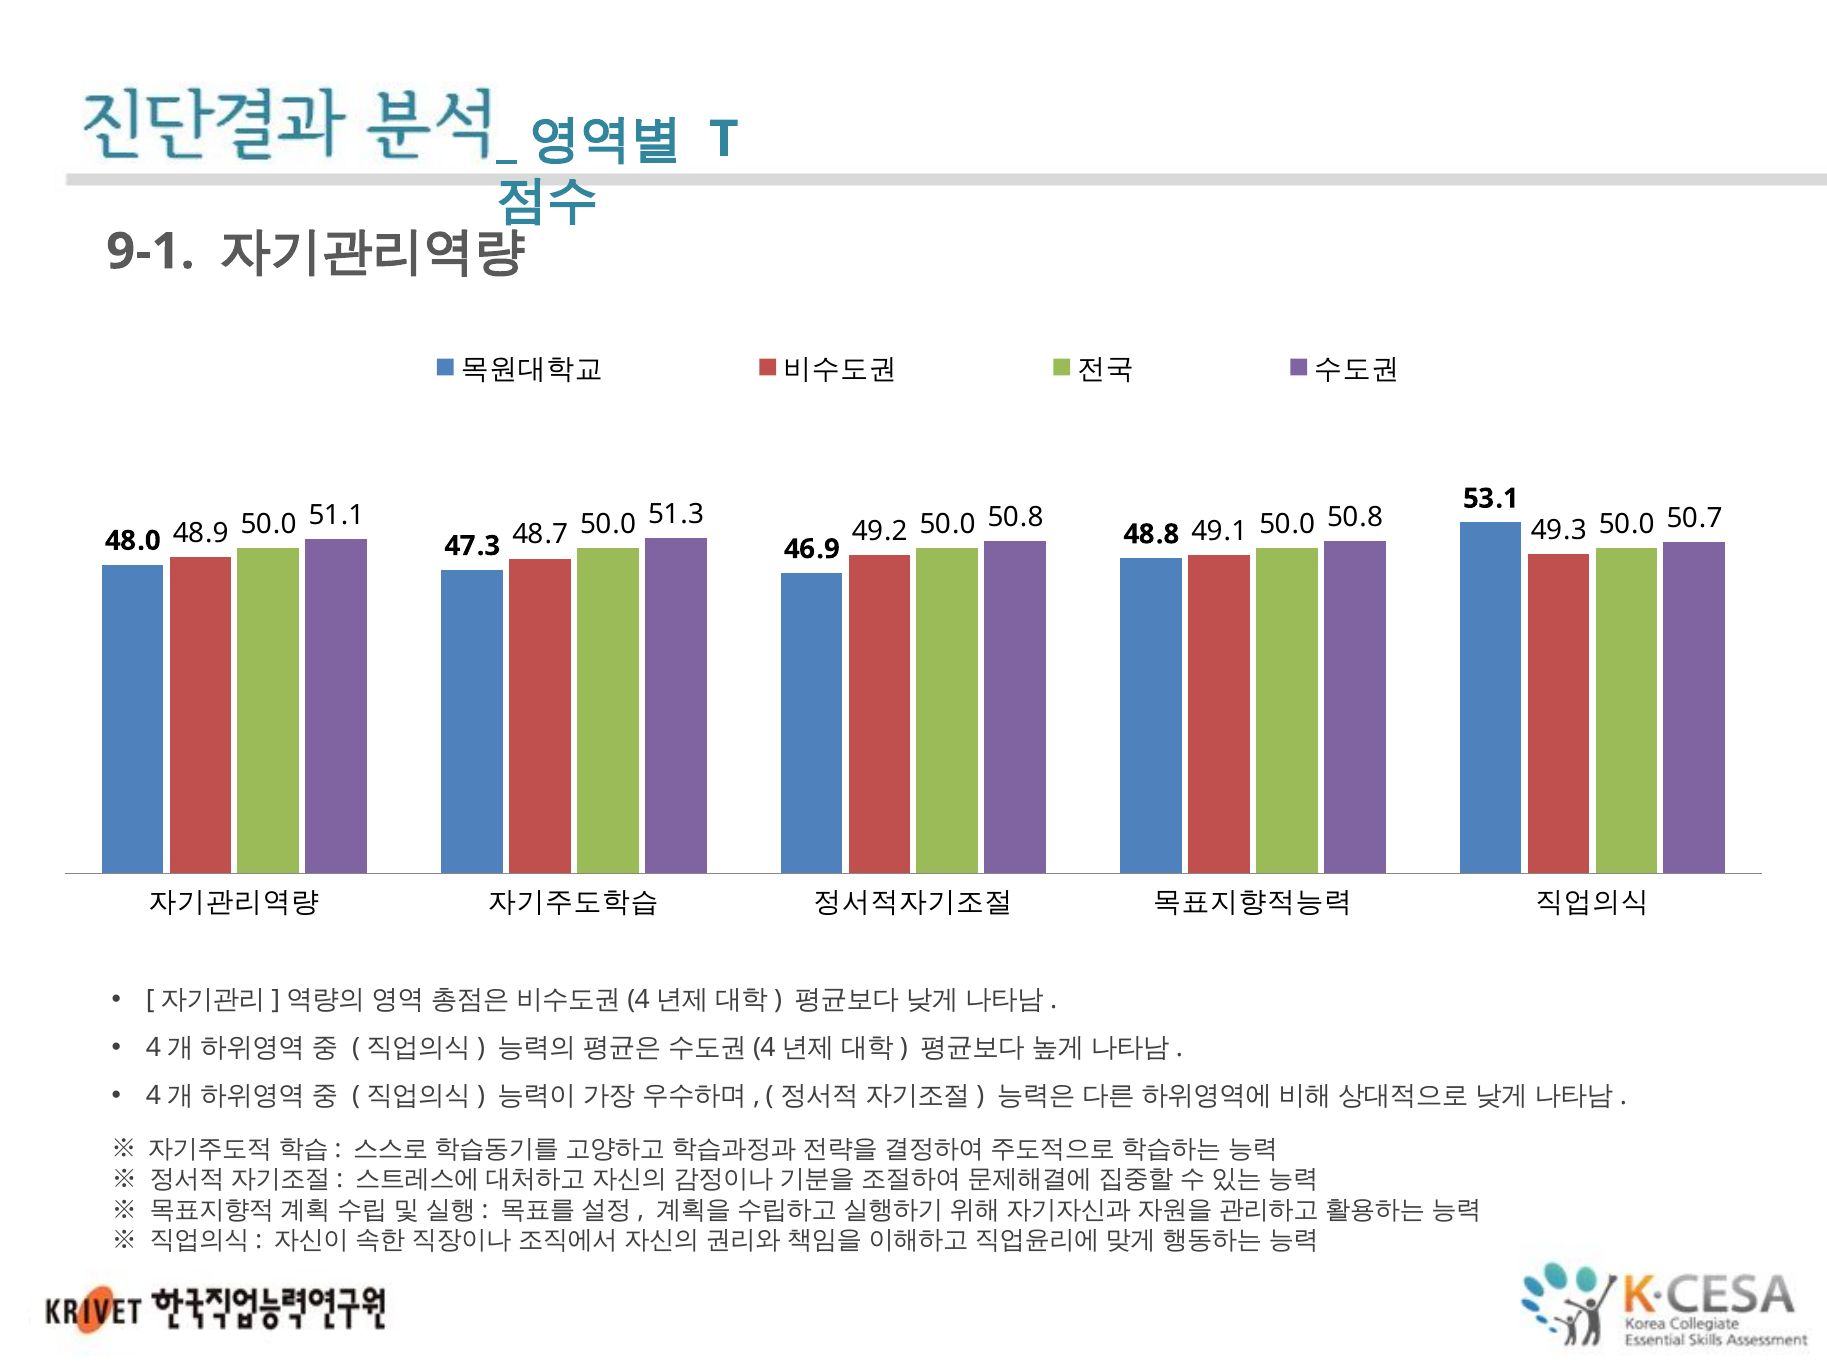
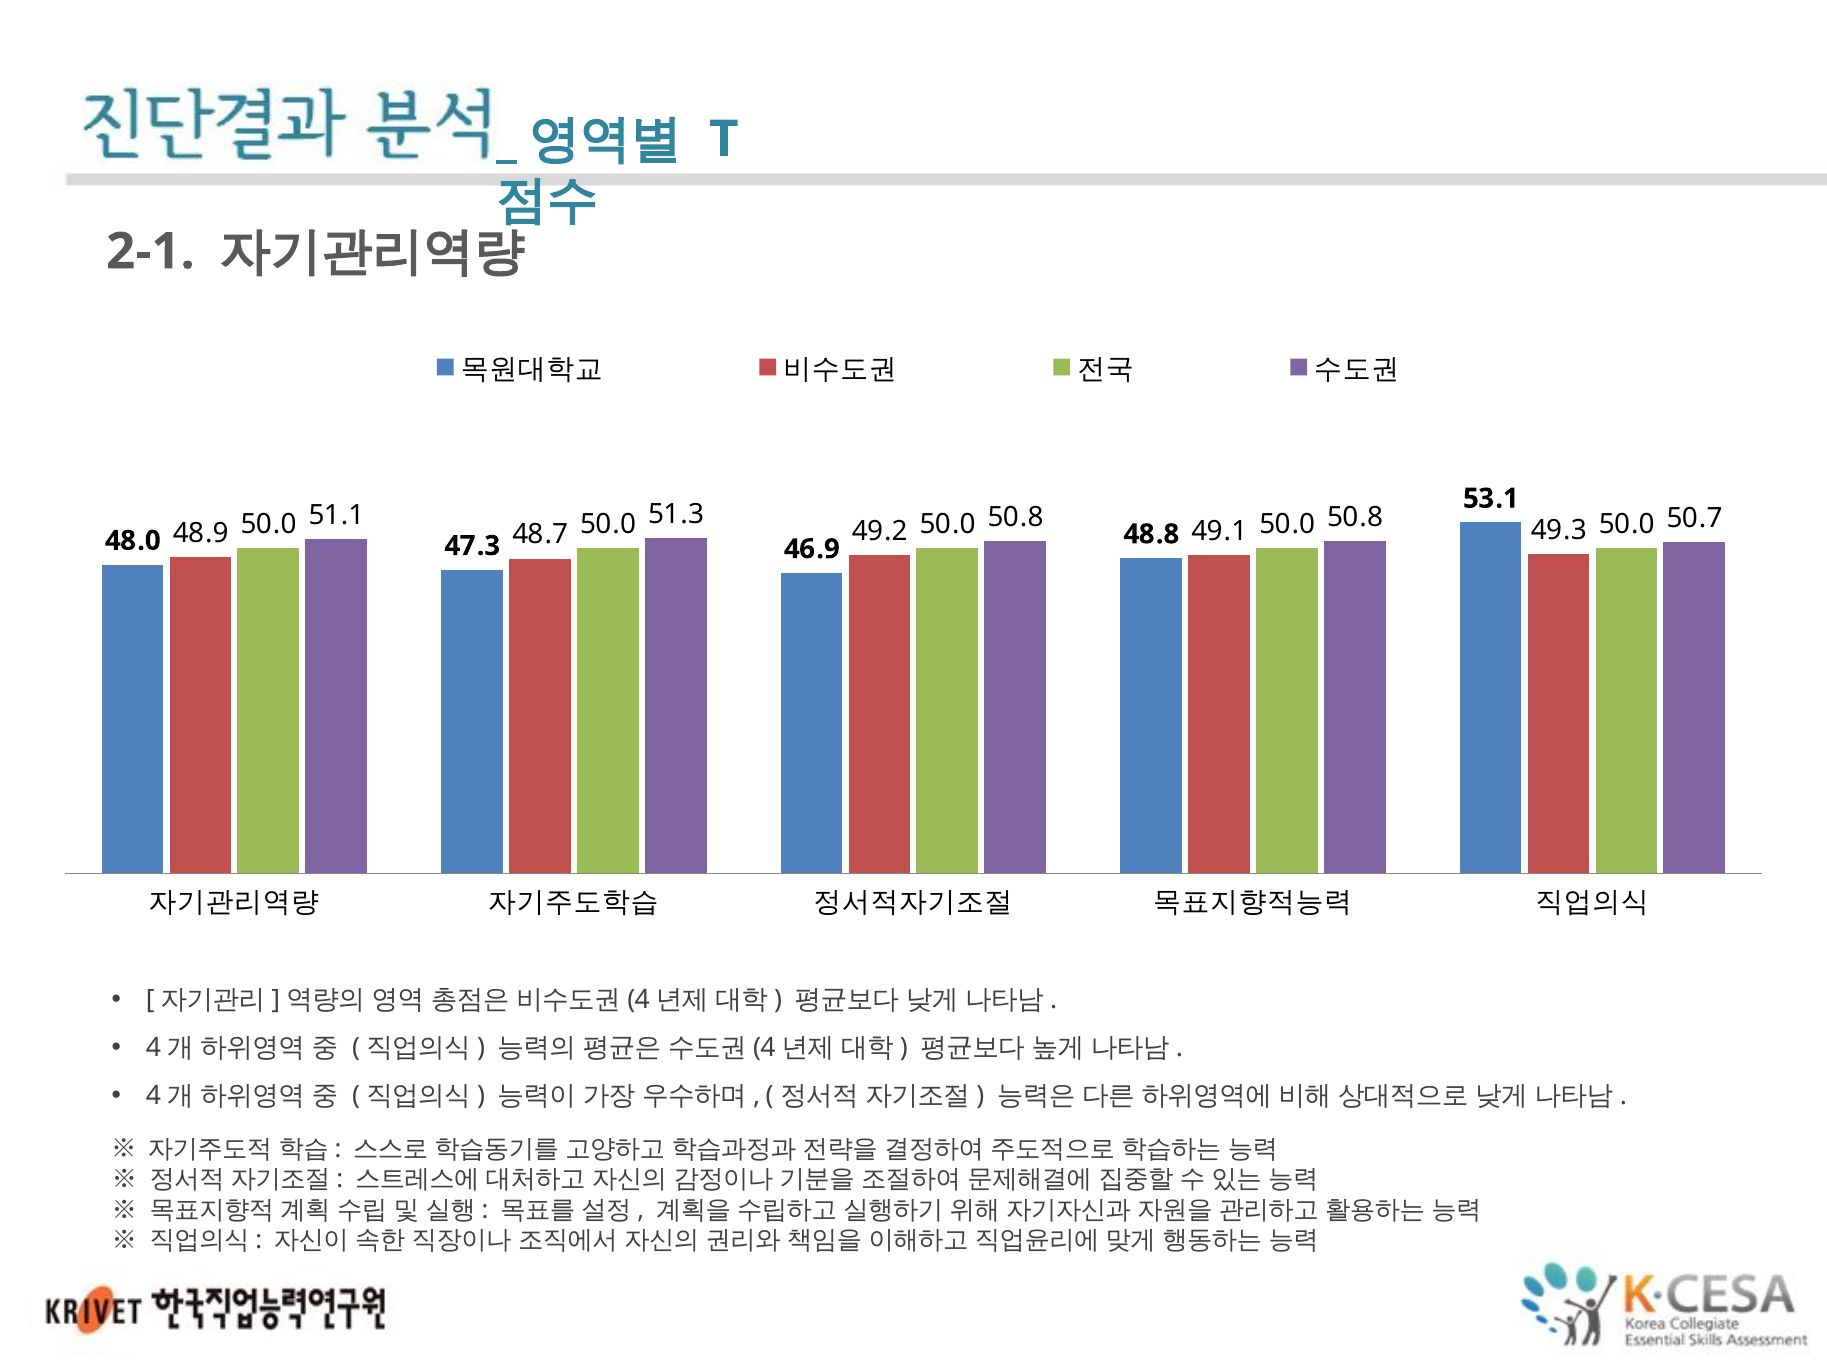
9-1: 9-1 -> 2-1
